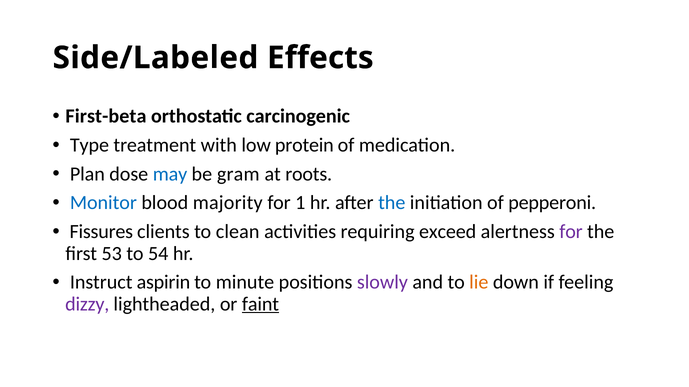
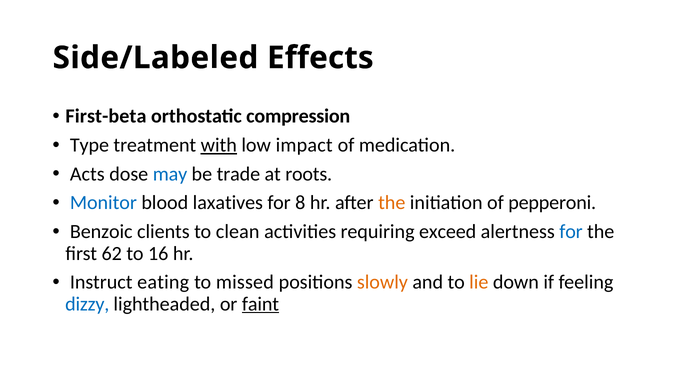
carcinogenic: carcinogenic -> compression
with underline: none -> present
protein: protein -> impact
Plan: Plan -> Acts
gram: gram -> trade
majority: majority -> laxatives
1: 1 -> 8
the at (392, 203) colour: blue -> orange
Fissures: Fissures -> Benzoic
for at (571, 232) colour: purple -> blue
53: 53 -> 62
54: 54 -> 16
aspirin: aspirin -> eating
minute: minute -> missed
slowly colour: purple -> orange
dizzy colour: purple -> blue
